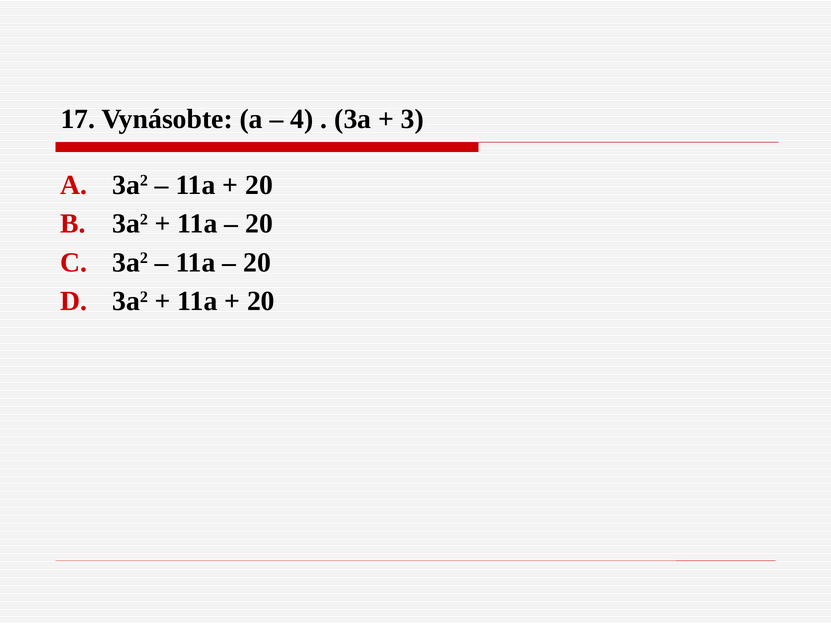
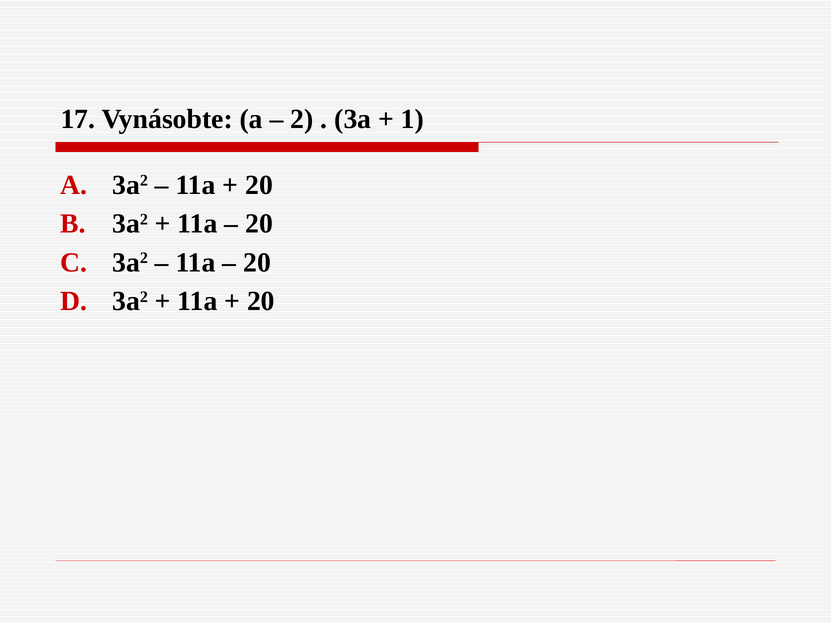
4: 4 -> 2
3: 3 -> 1
